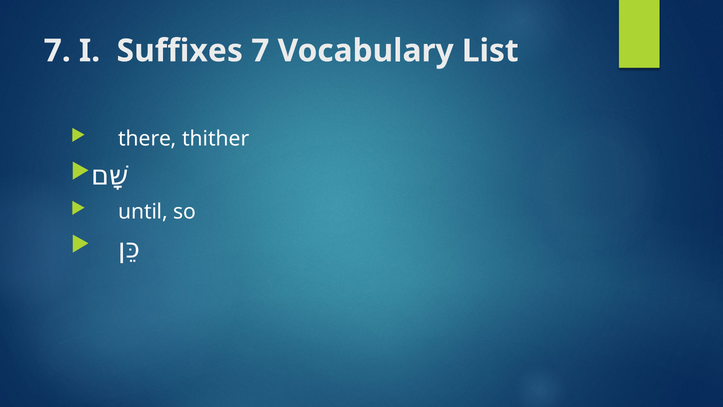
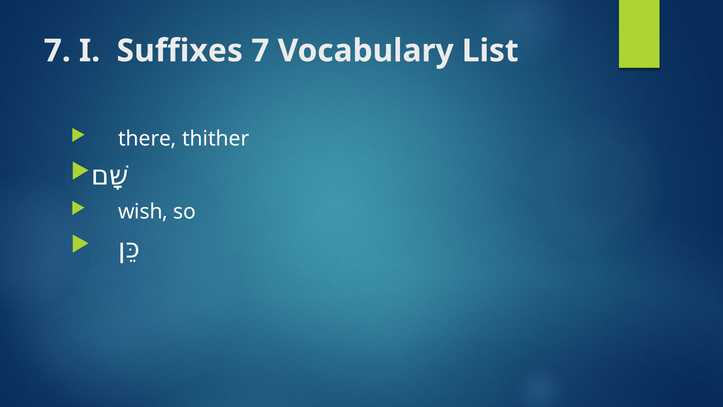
until: until -> wish
